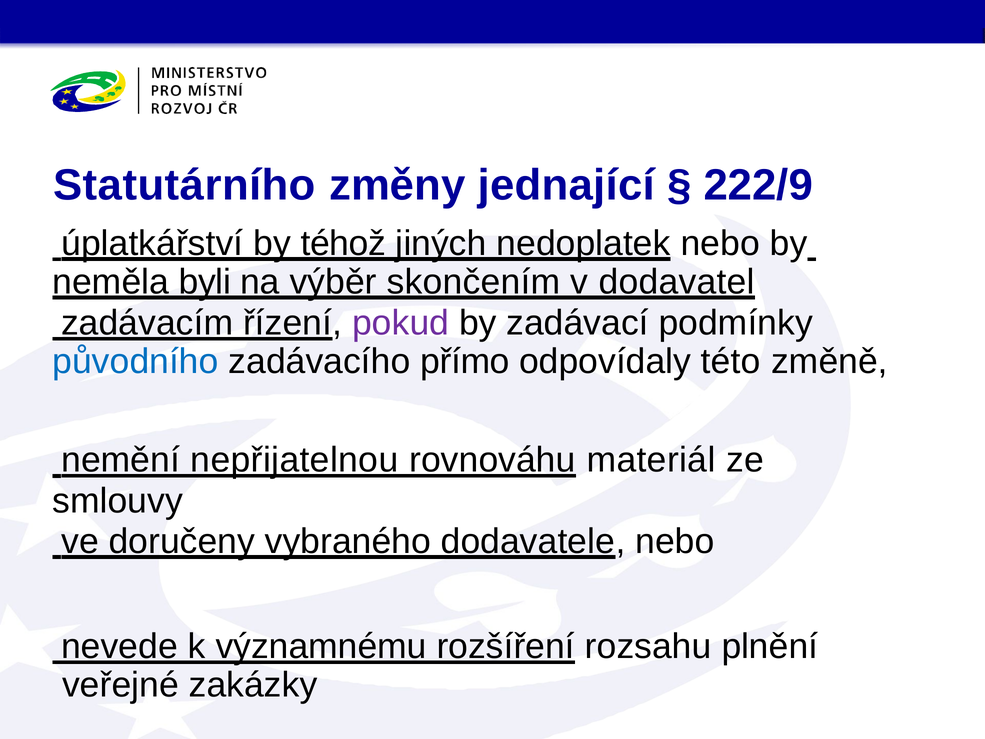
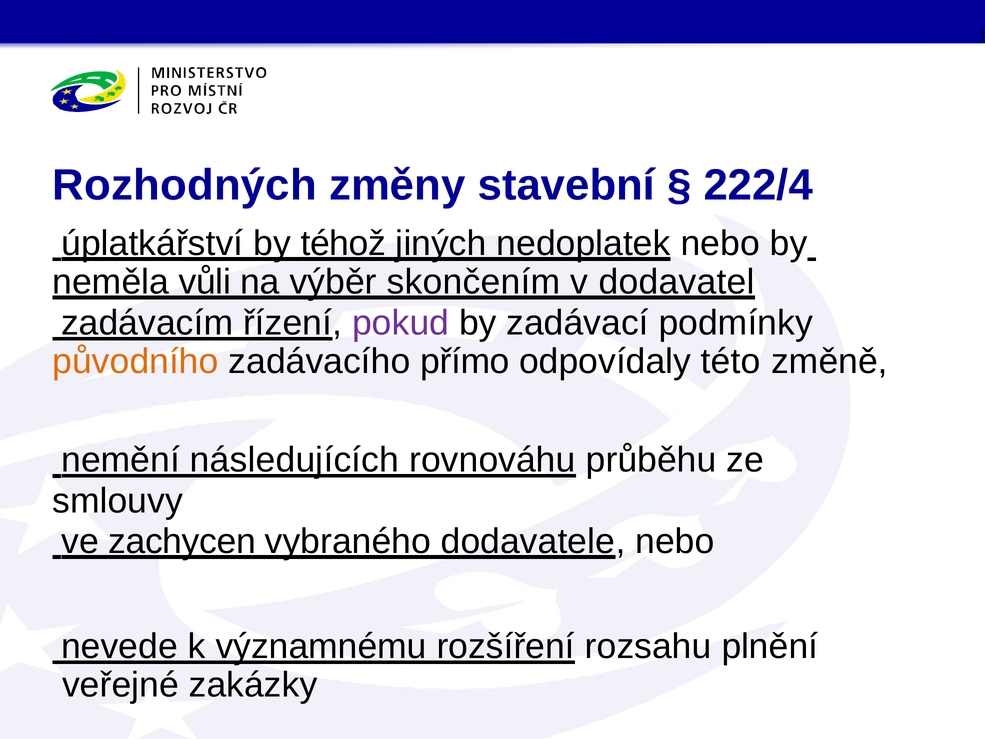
Statutárního: Statutárního -> Rozhodných
jednající: jednající -> stavební
222/9: 222/9 -> 222/4
byli: byli -> vůli
původního colour: blue -> orange
nepřijatelnou: nepřijatelnou -> následujících
materiál: materiál -> průběhu
doručeny: doručeny -> zachycen
